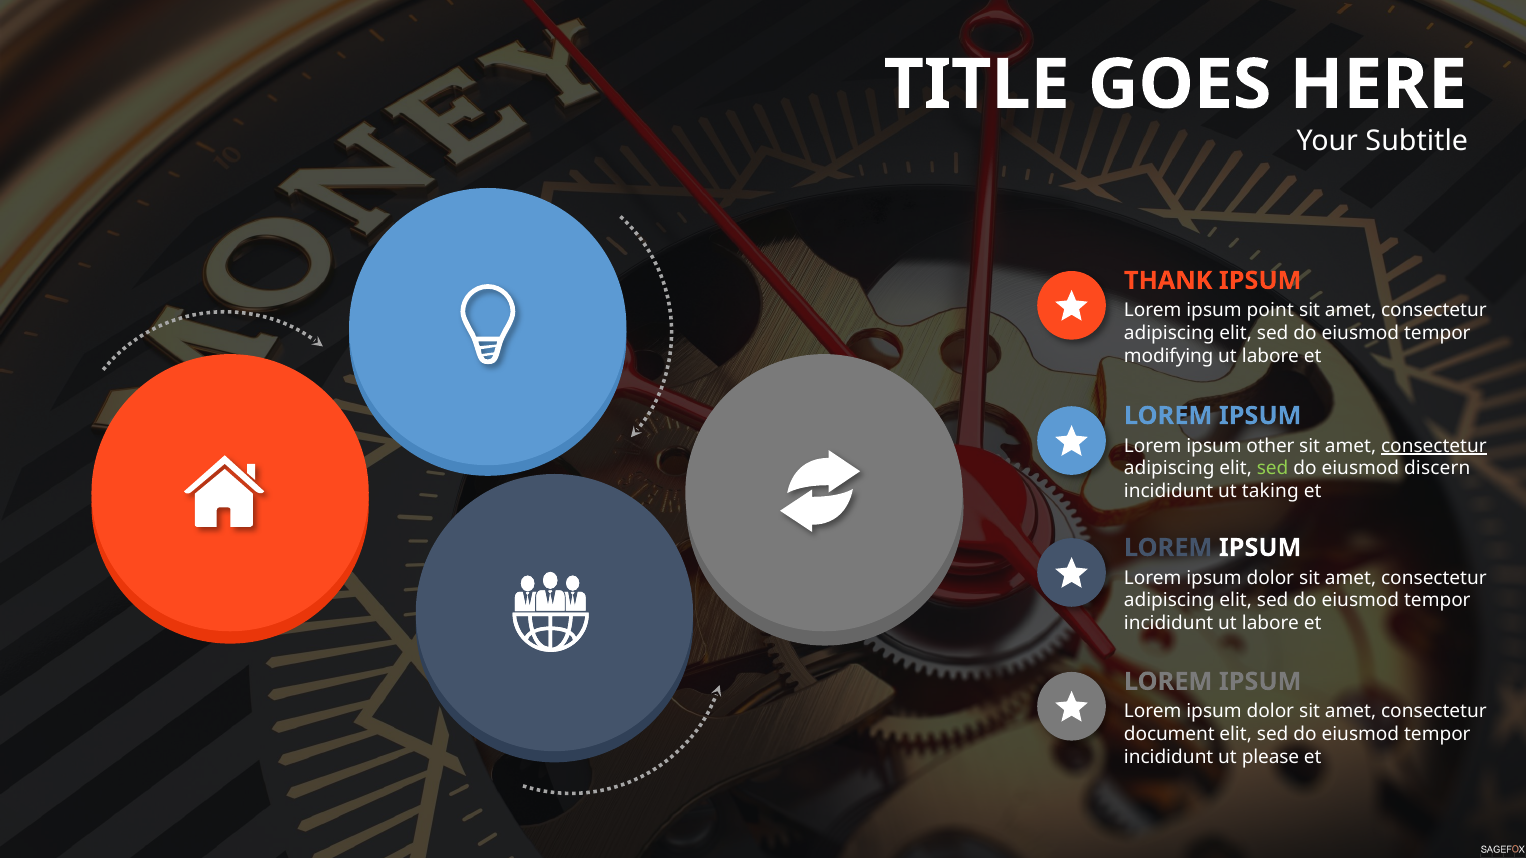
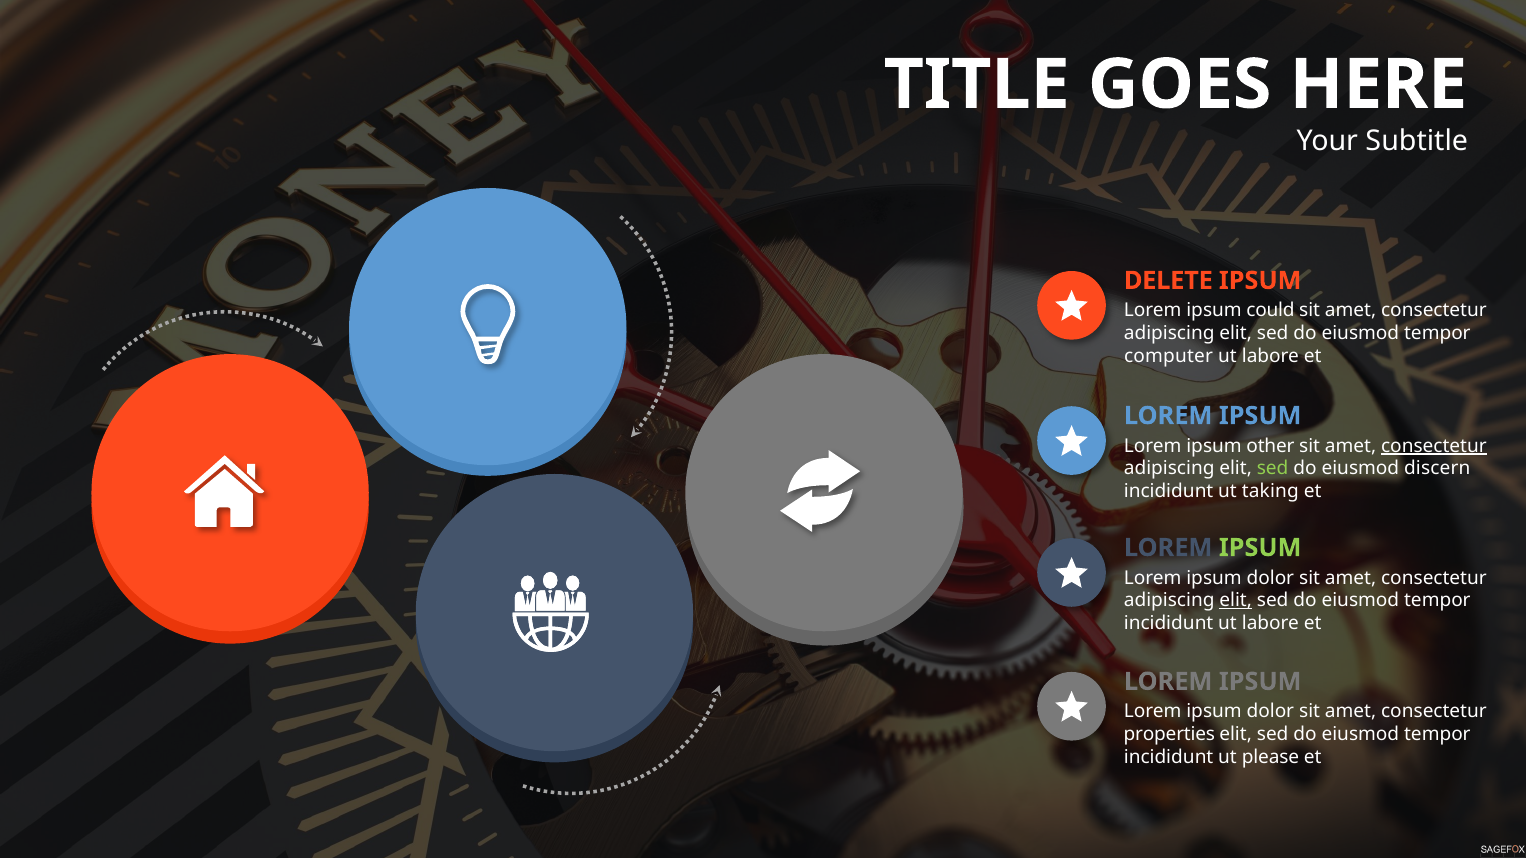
THANK: THANK -> DELETE
point: point -> could
modifying: modifying -> computer
IPSUM at (1260, 548) colour: white -> light green
elit at (1236, 601) underline: none -> present
document: document -> properties
